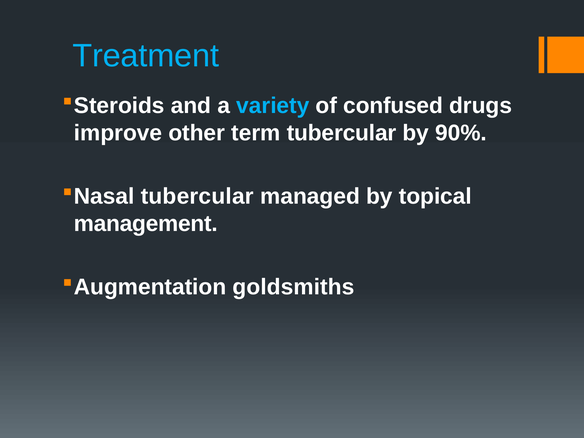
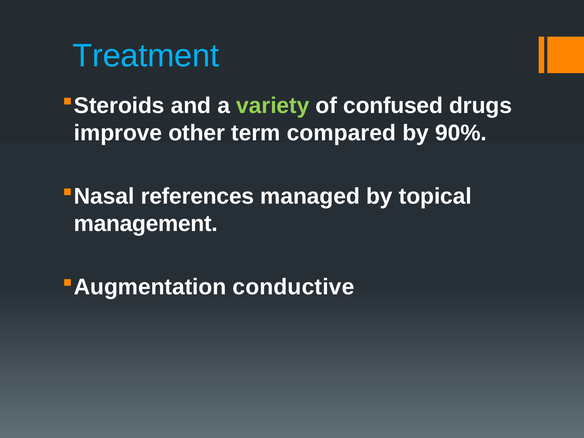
variety colour: light blue -> light green
term tubercular: tubercular -> compared
tubercular at (197, 196): tubercular -> references
goldsmiths: goldsmiths -> conductive
